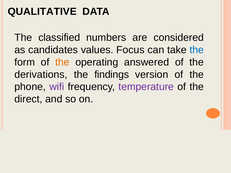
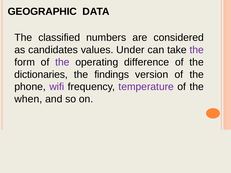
QUALITATIVE: QUALITATIVE -> GEOGRAPHIC
Focus: Focus -> Under
the at (197, 50) colour: blue -> purple
the at (62, 62) colour: orange -> purple
answered: answered -> difference
derivations: derivations -> dictionaries
direct: direct -> when
